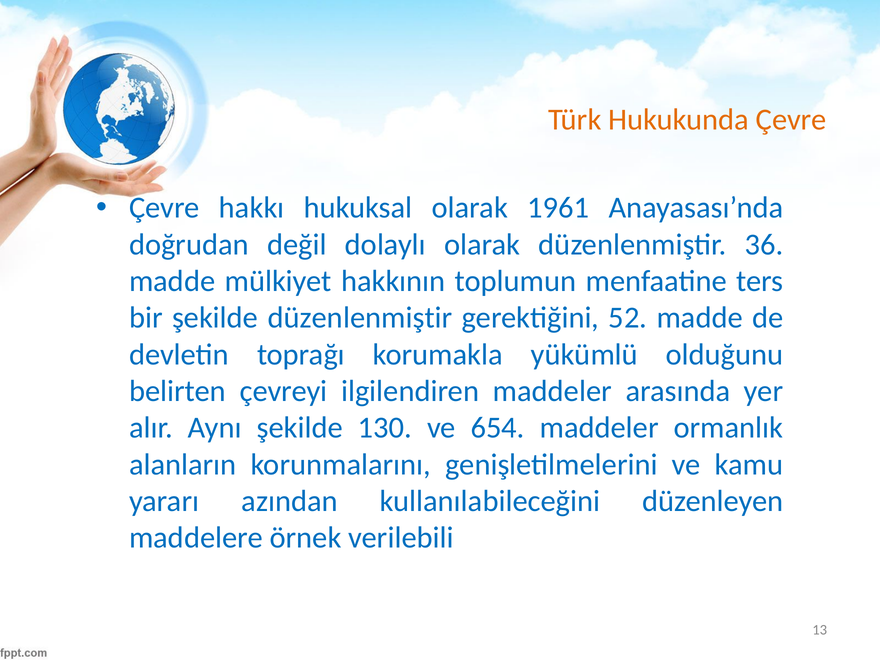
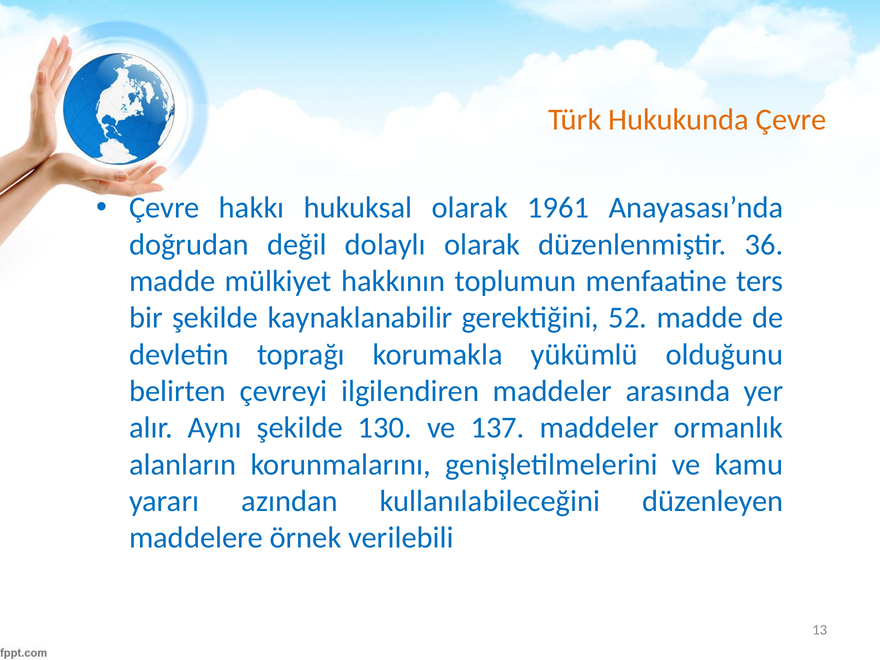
şekilde düzenlenmiştir: düzenlenmiştir -> kaynaklanabilir
654: 654 -> 137
